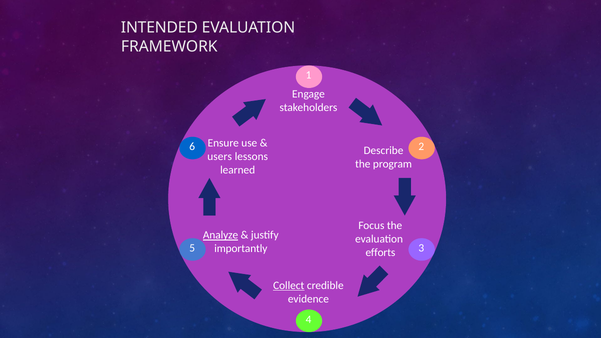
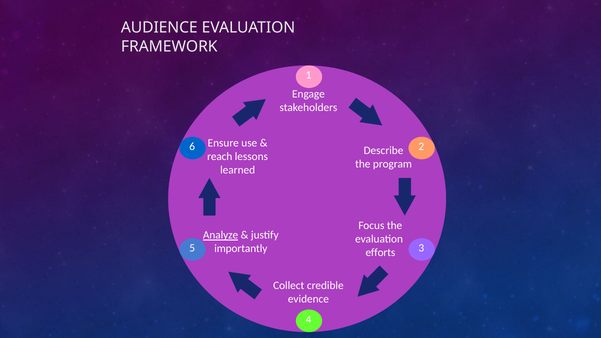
INTENDED: INTENDED -> AUDIENCE
users: users -> reach
Collect underline: present -> none
